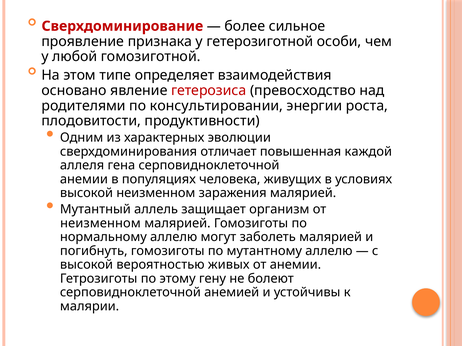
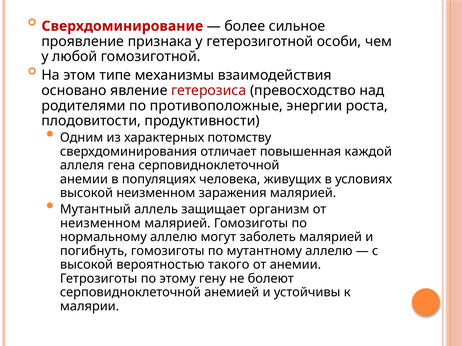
определяет: определяет -> механизмы
консультировании: консультировании -> противоположные
эволюции: эволюции -> потомству
живых: живых -> такого
